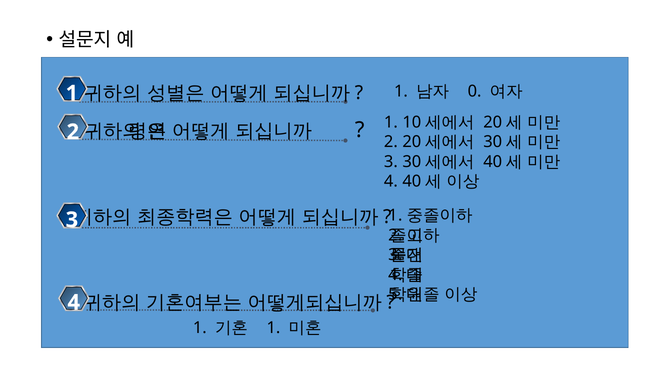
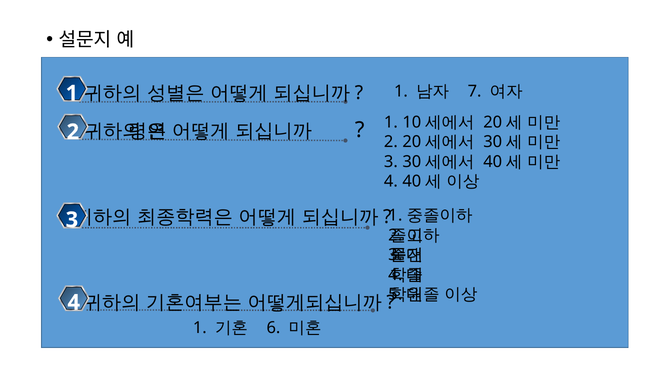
0: 0 -> 7
1 at (273, 328): 1 -> 6
